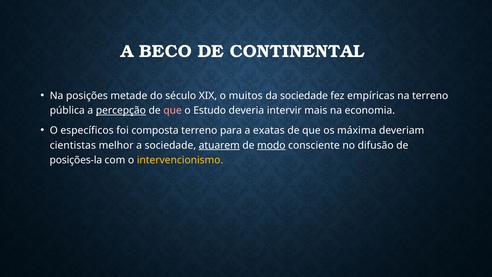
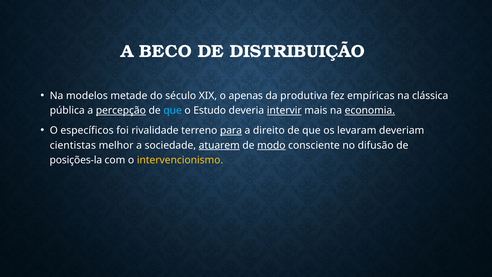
CONTINENTAL: CONTINENTAL -> DISTRIBUIÇÃO
posições: posições -> modelos
muitos: muitos -> apenas
da sociedade: sociedade -> produtiva
na terreno: terreno -> clássica
que at (173, 111) colour: pink -> light blue
intervir underline: none -> present
economia underline: none -> present
composta: composta -> rivalidade
para underline: none -> present
exatas: exatas -> direito
máxima: máxima -> levaram
